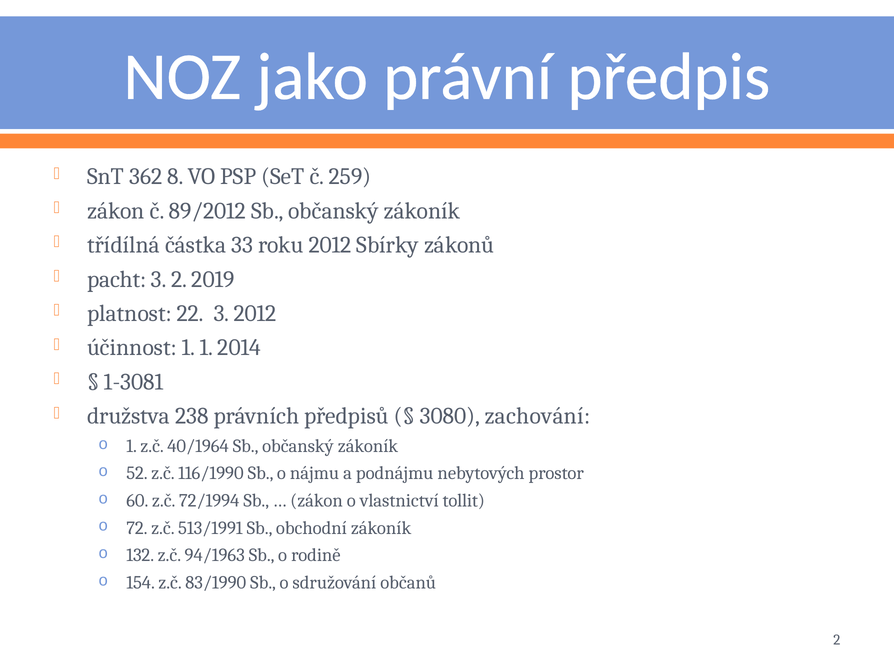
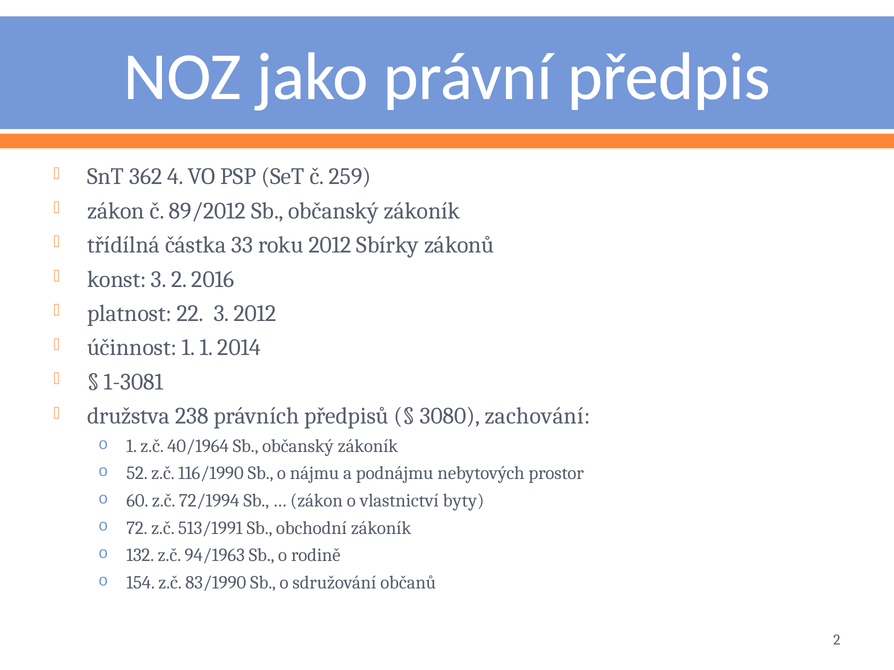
8: 8 -> 4
pacht: pacht -> konst
2019: 2019 -> 2016
tollit: tollit -> byty
